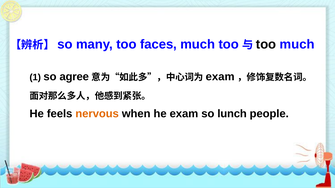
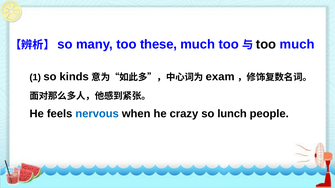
faces: faces -> these
agree: agree -> kinds
nervous colour: orange -> blue
he exam: exam -> crazy
